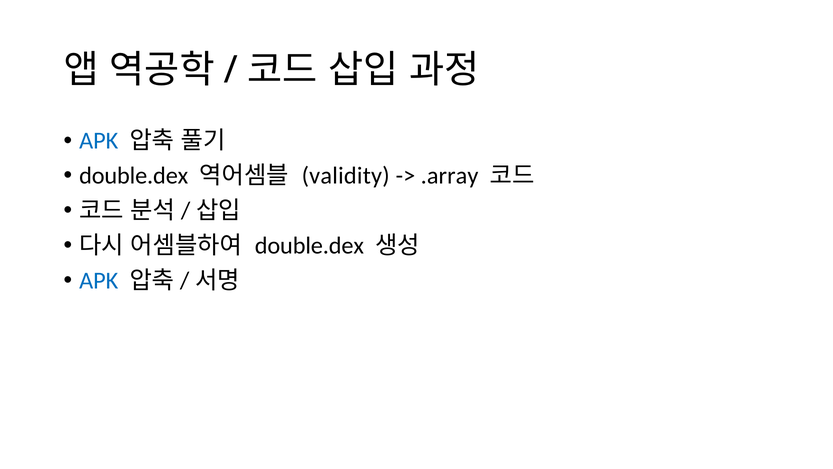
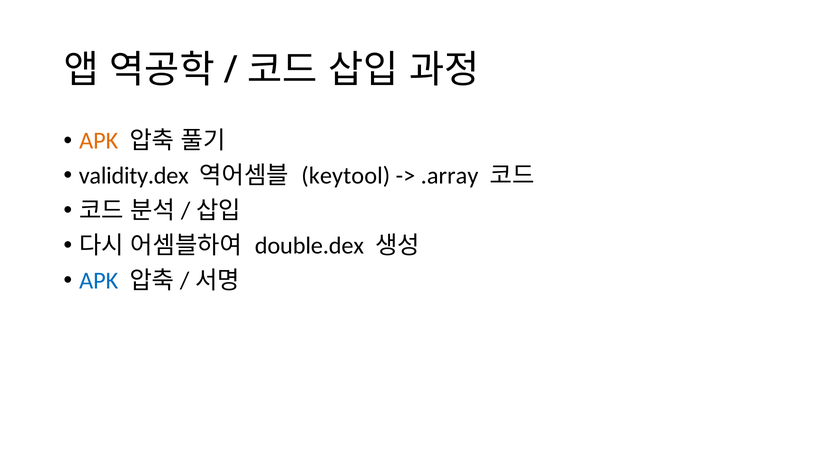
APK at (99, 141) colour: blue -> orange
double.dex at (134, 176): double.dex -> validity.dex
validity: validity -> keytool
